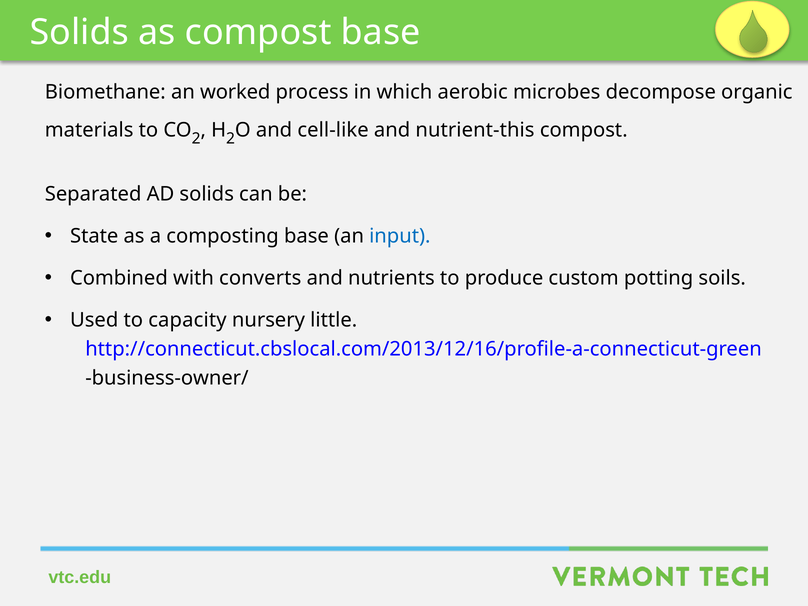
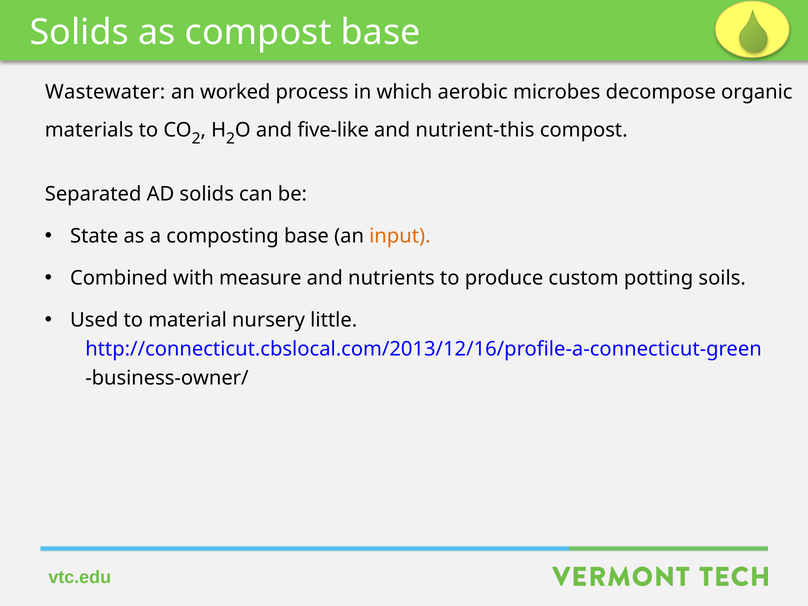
Biomethane: Biomethane -> Wastewater
cell-like: cell-like -> five-like
input colour: blue -> orange
converts: converts -> measure
capacity: capacity -> material
